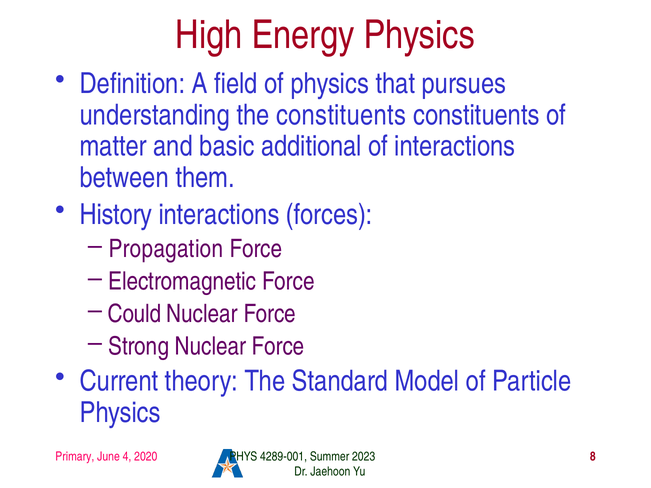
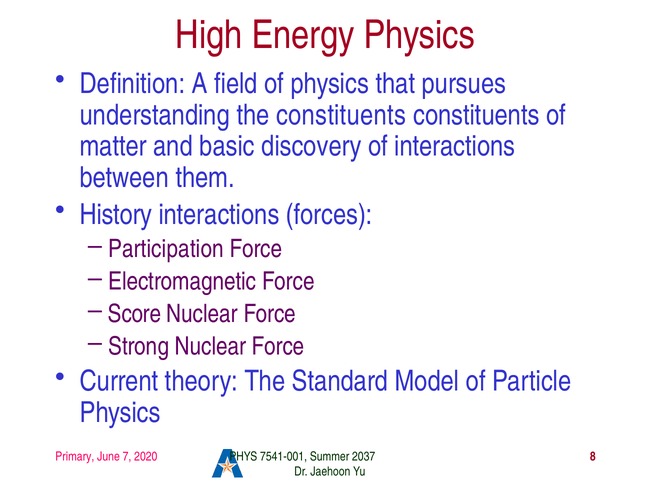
additional: additional -> discovery
Propagation: Propagation -> Participation
Could: Could -> Score
4: 4 -> 7
4289-001: 4289-001 -> 7541-001
2023: 2023 -> 2037
